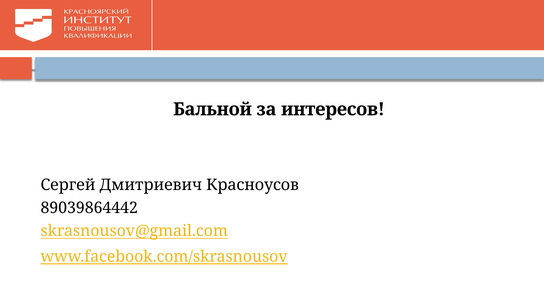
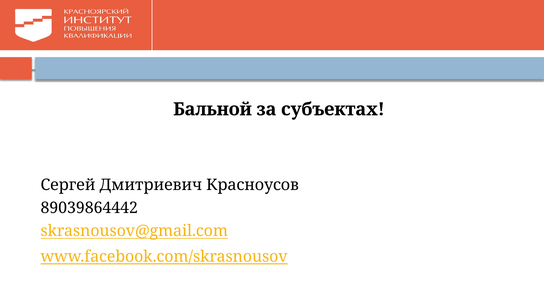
интересов: интересов -> субъектах
